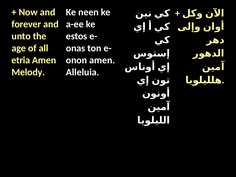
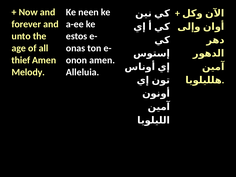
etria: etria -> thief
